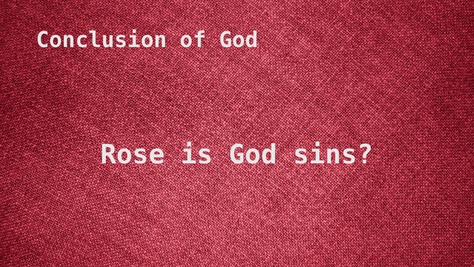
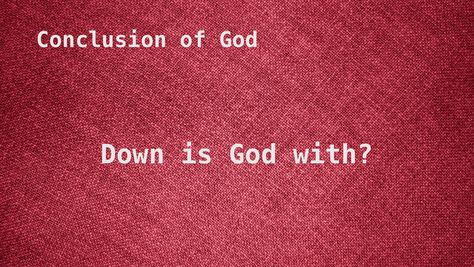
Rose: Rose -> Down
sins: sins -> with
